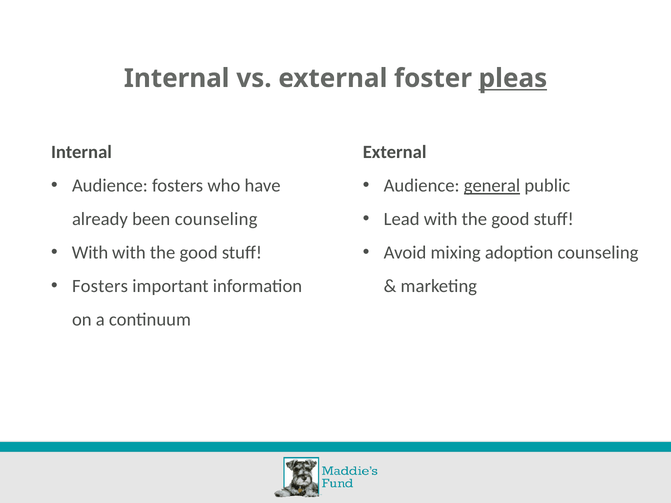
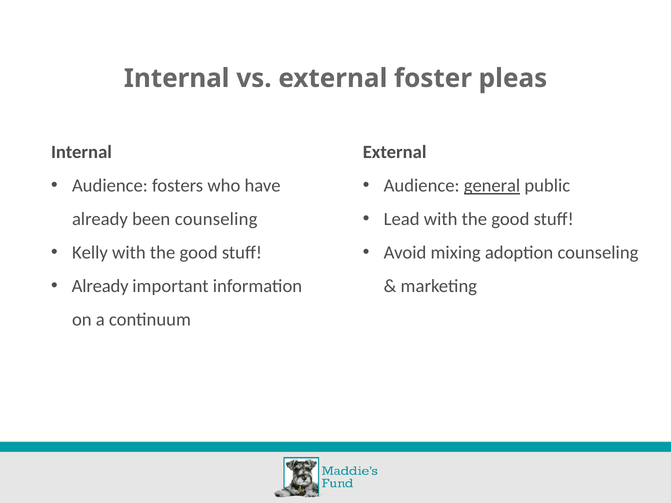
pleas underline: present -> none
With at (90, 253): With -> Kelly
Fosters at (100, 286): Fosters -> Already
